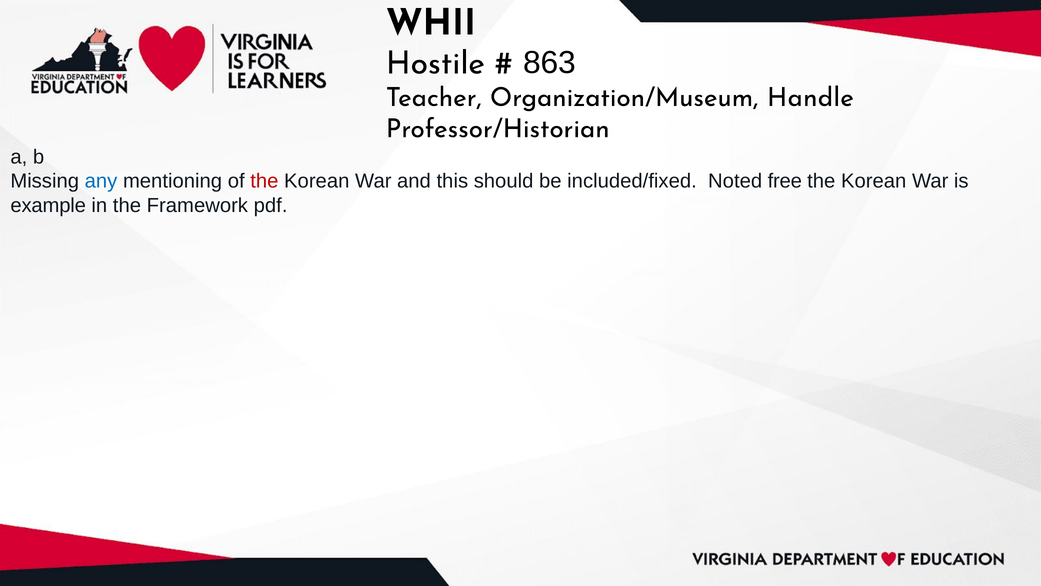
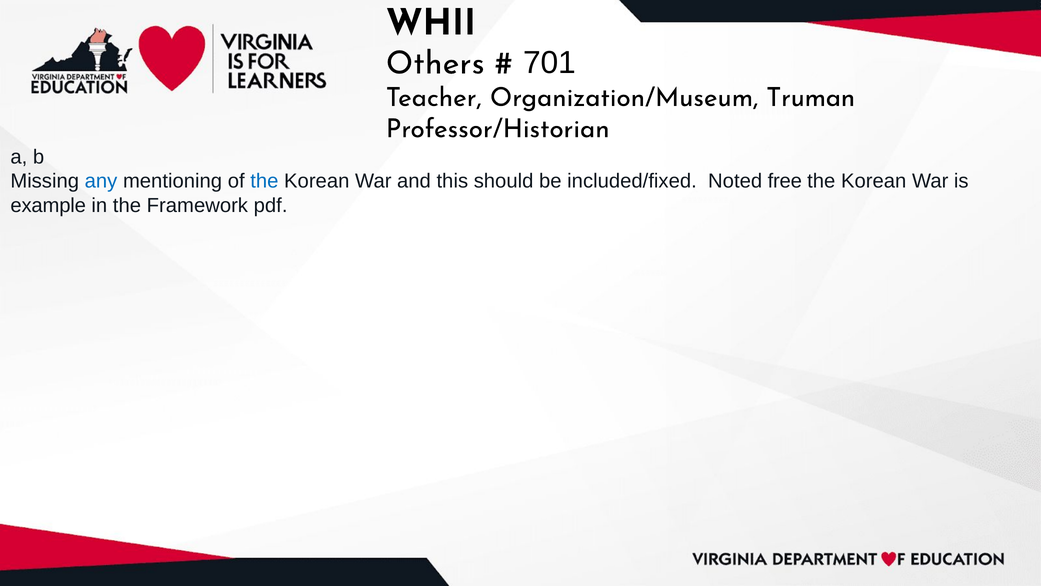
Hostile: Hostile -> Others
863: 863 -> 701
Handle: Handle -> Truman
the at (264, 181) colour: red -> blue
